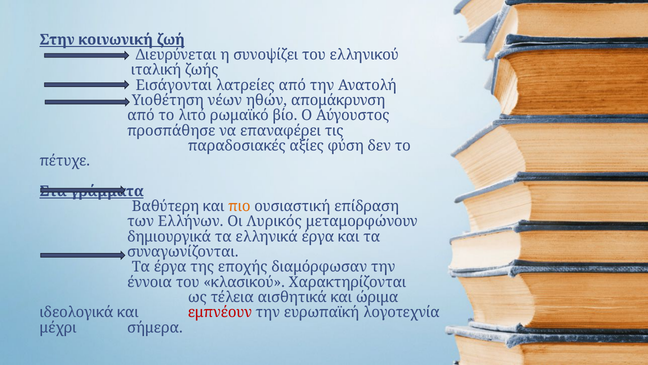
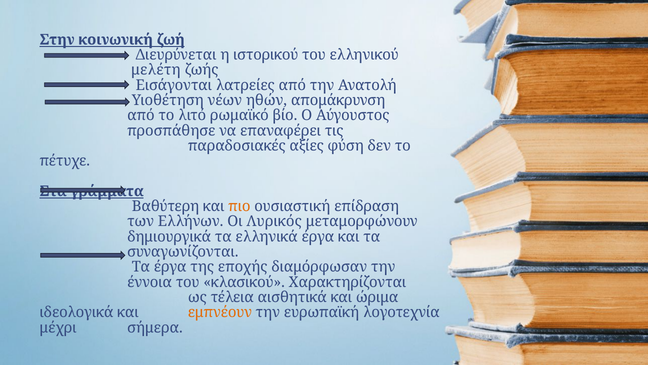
συνοψίζει: συνοψίζει -> ιστορικού
ιταλική: ιταλική -> μελέτη
εμπνέουν colour: red -> orange
